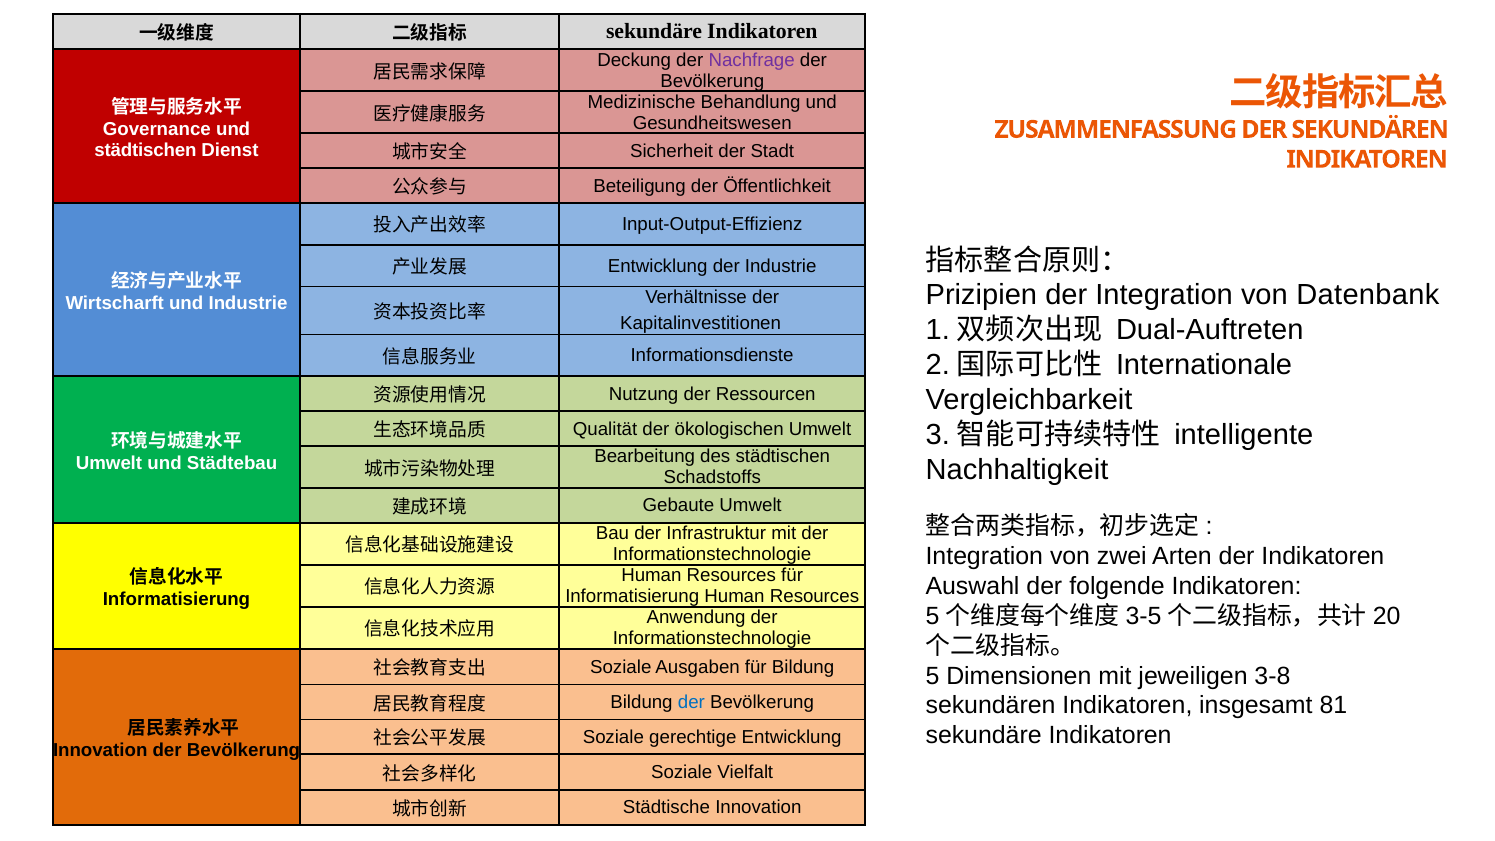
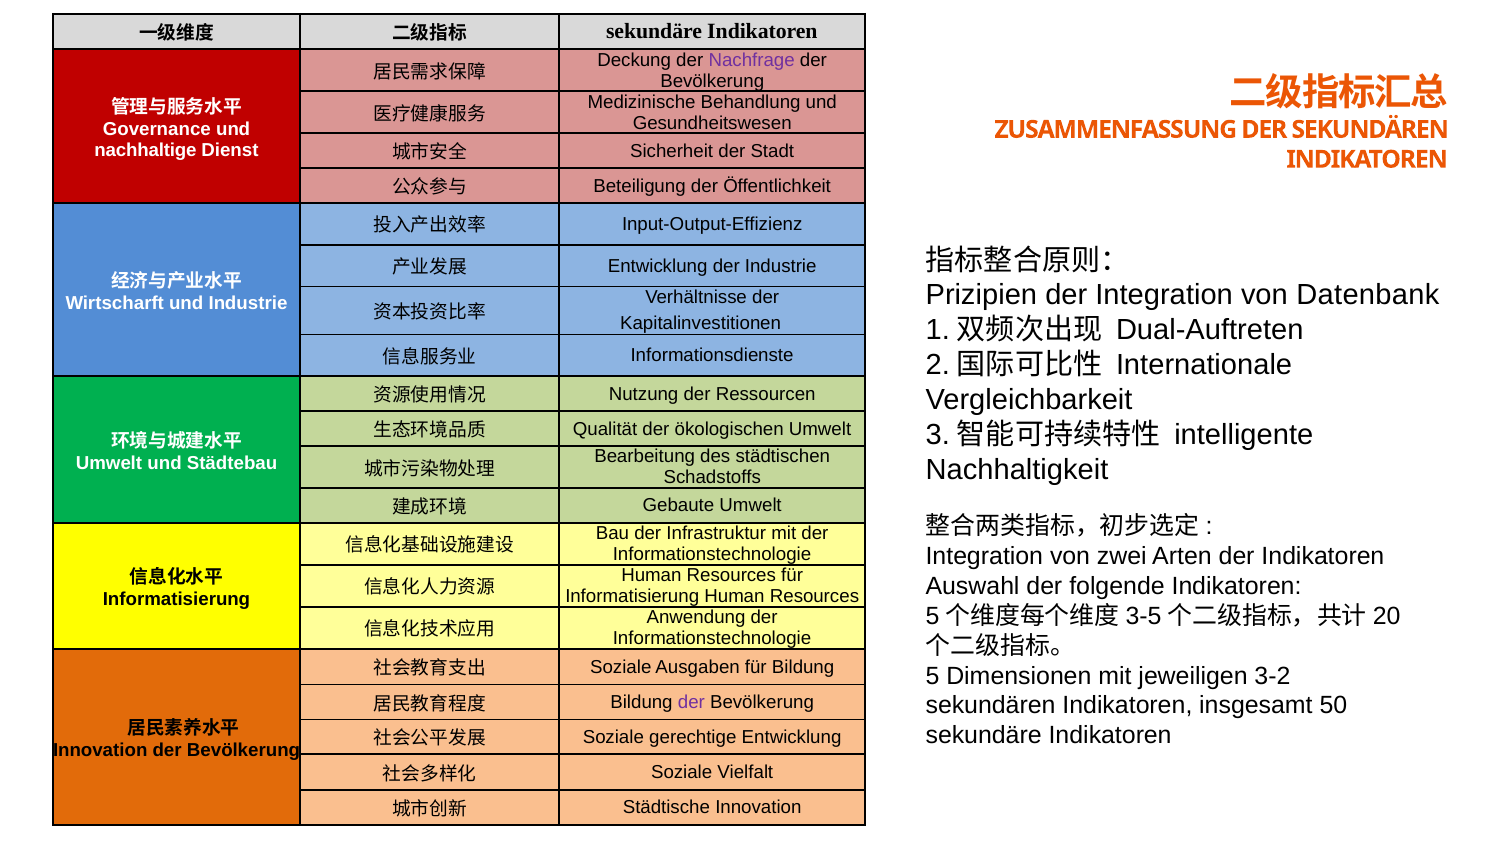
städtischen at (145, 151): städtischen -> nachhaltige
3-8: 3-8 -> 3-2
81: 81 -> 50
der at (691, 702) colour: blue -> purple
